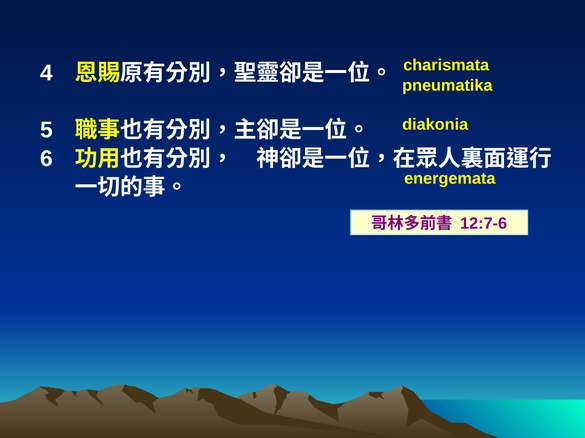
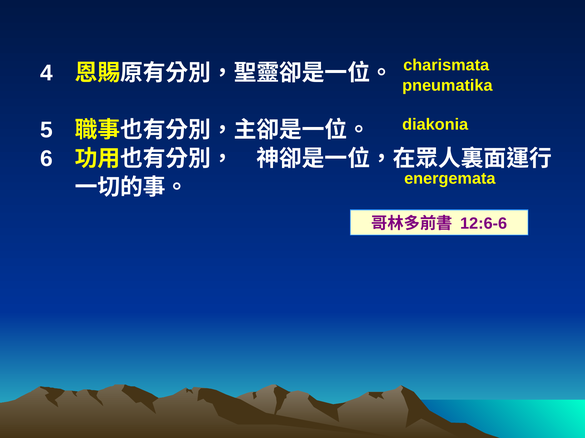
12:7-6: 12:7-6 -> 12:6-6
